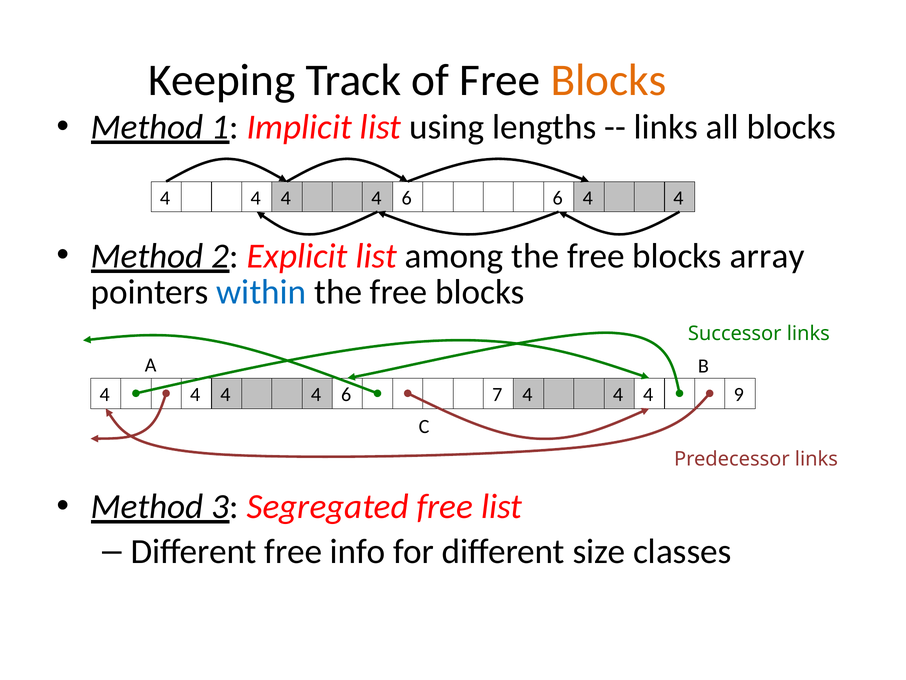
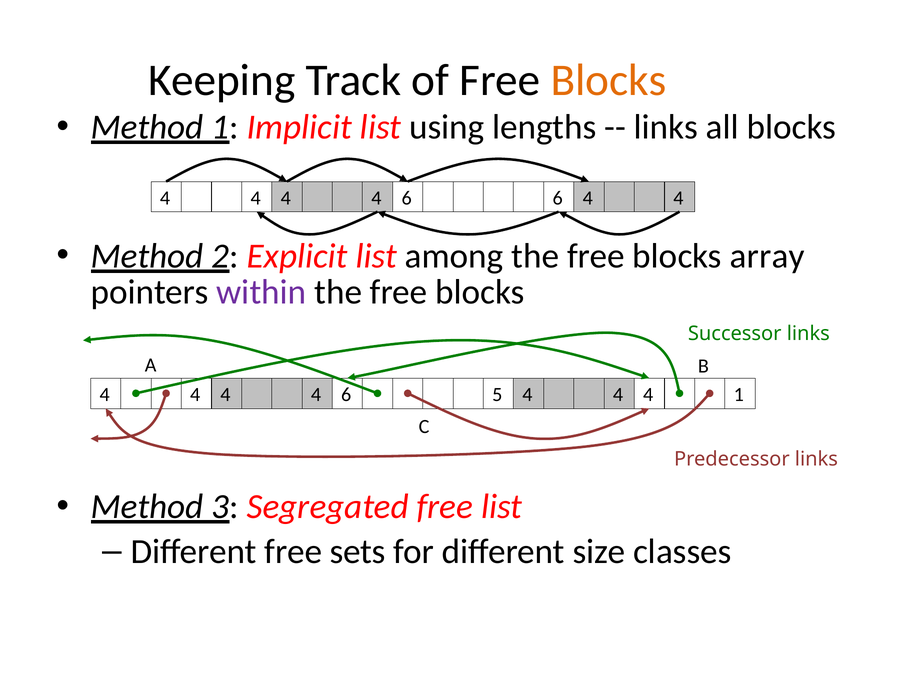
within colour: blue -> purple
7: 7 -> 5
4 9: 9 -> 1
info: info -> sets
